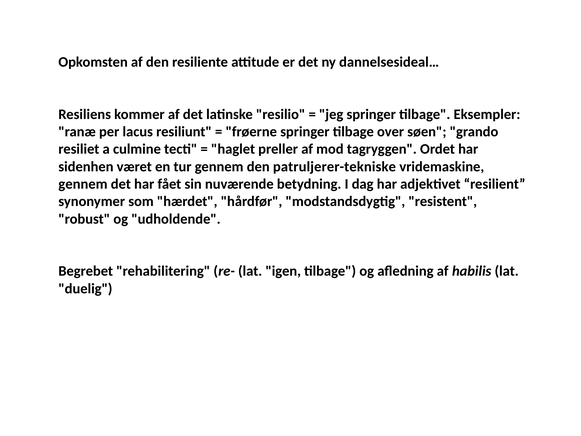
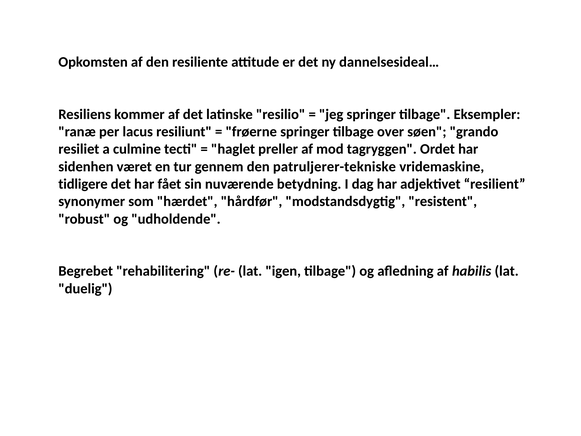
gennem at (83, 184): gennem -> tidligere
